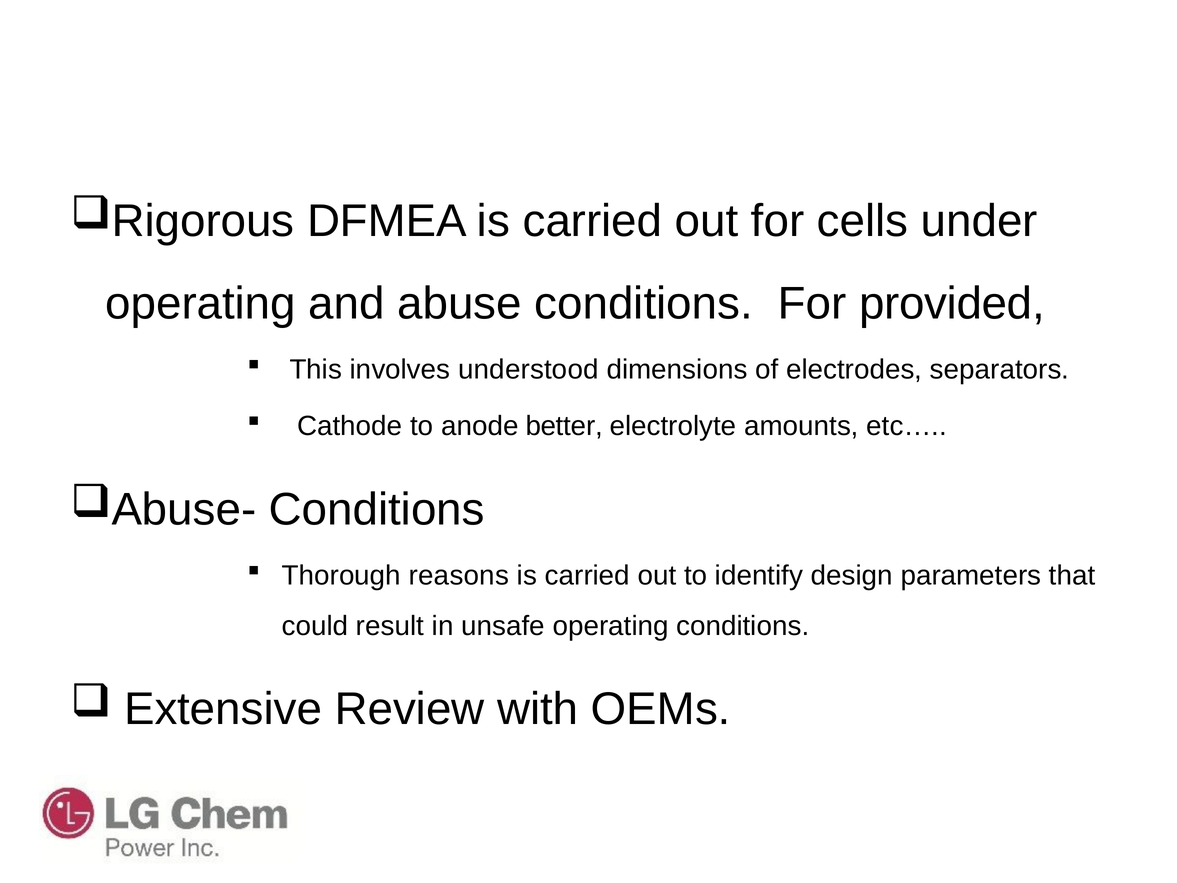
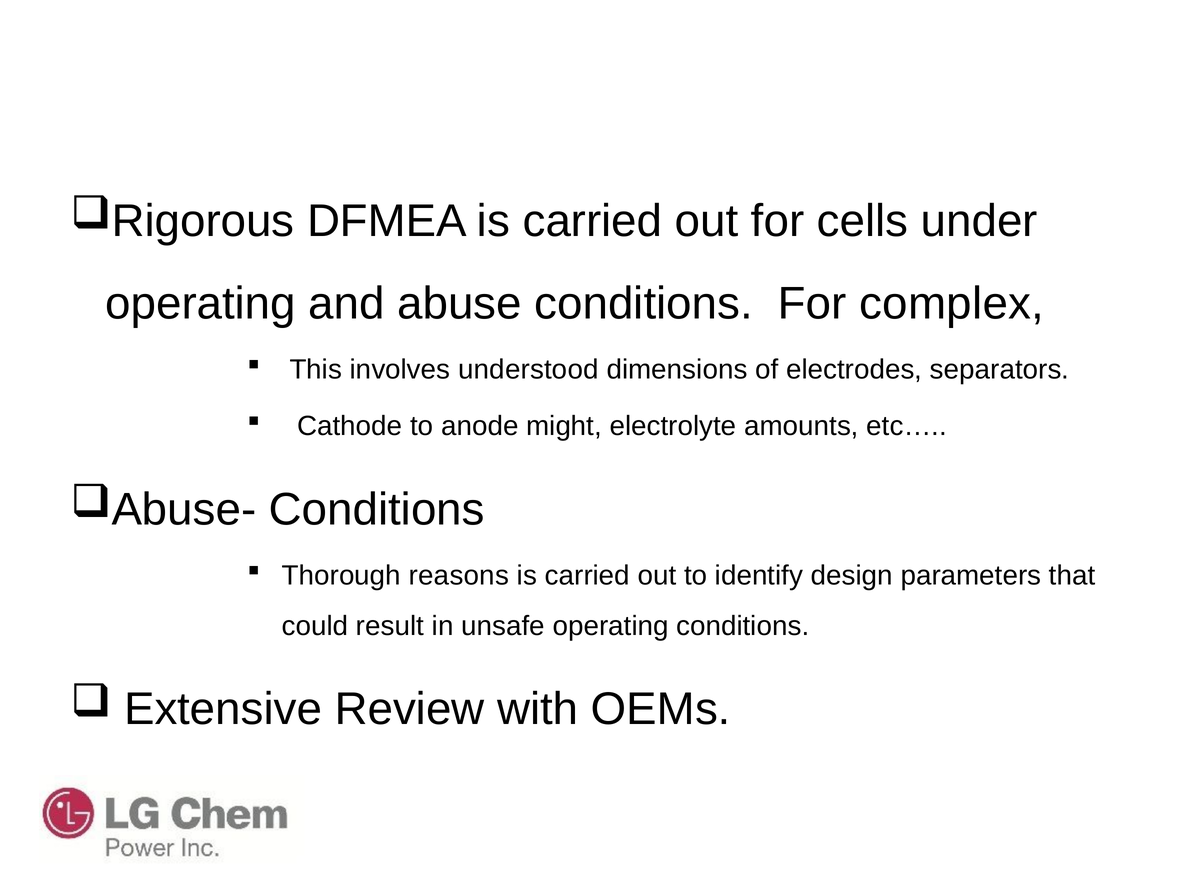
provided: provided -> complex
better: better -> might
